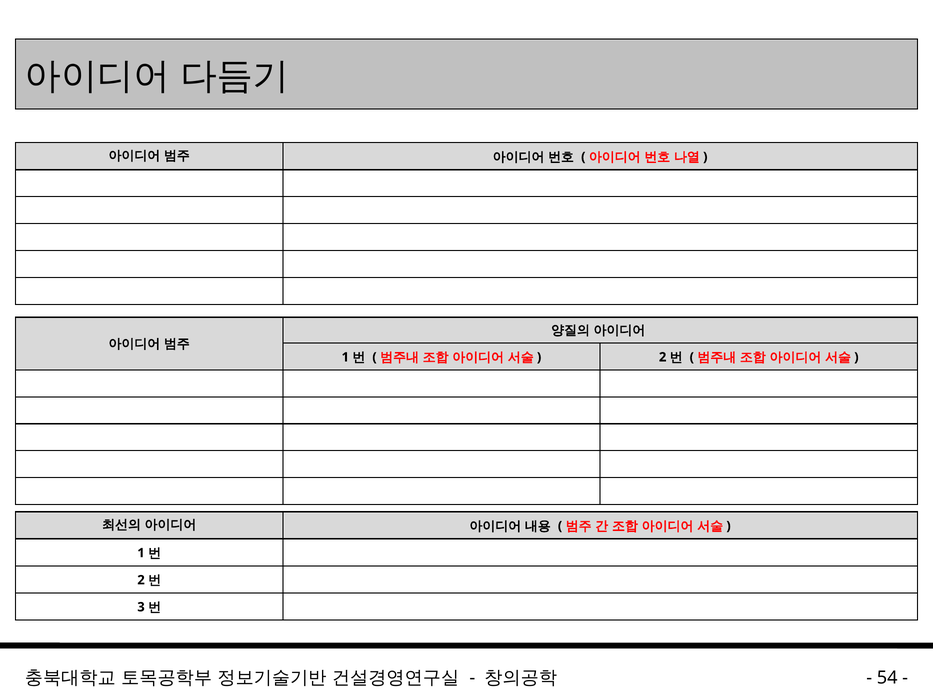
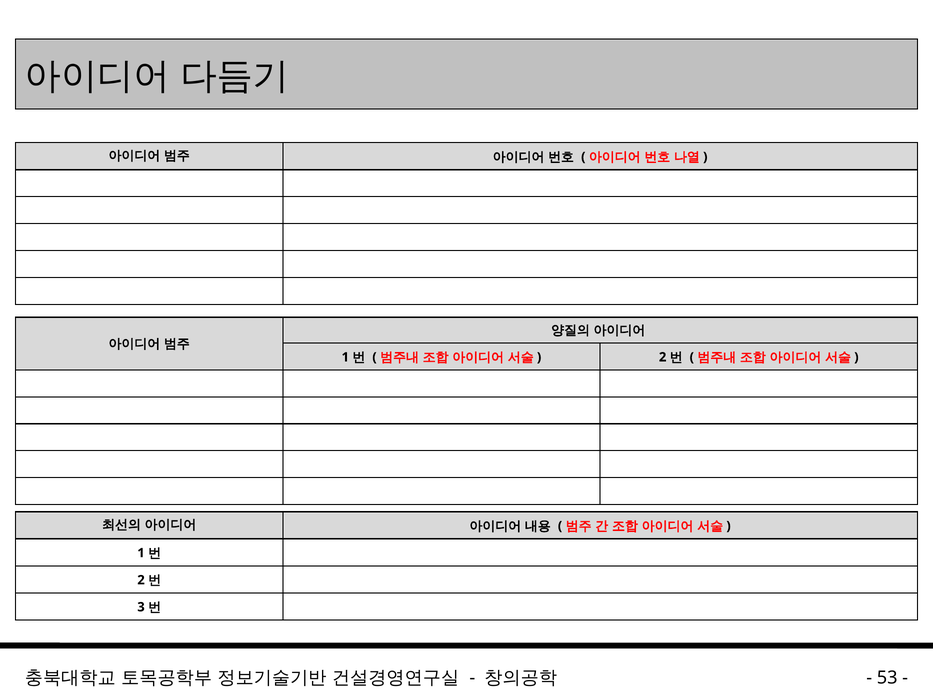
54: 54 -> 53
